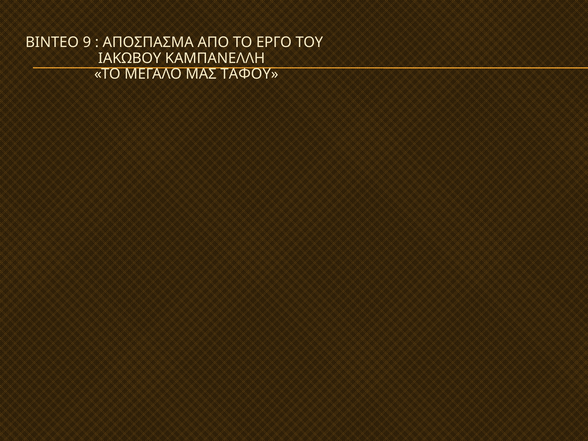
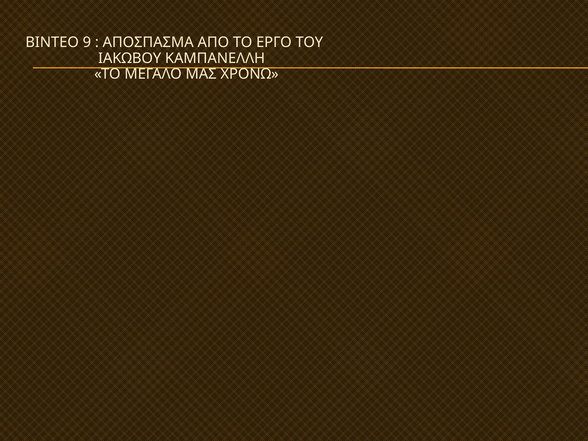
ΤΑΦΟΥ: ΤΑΦΟΥ -> ΧΡΟΝΩ
